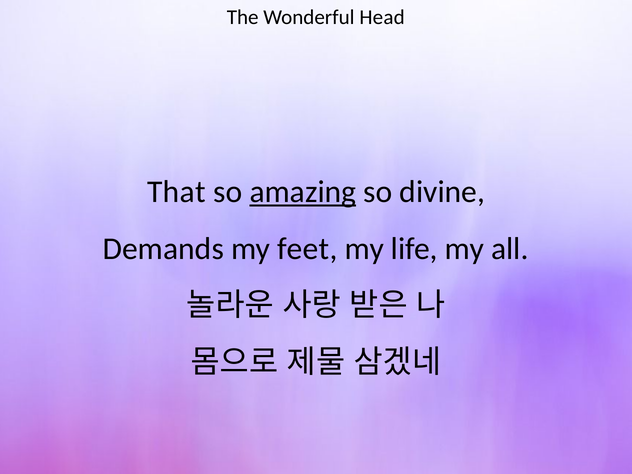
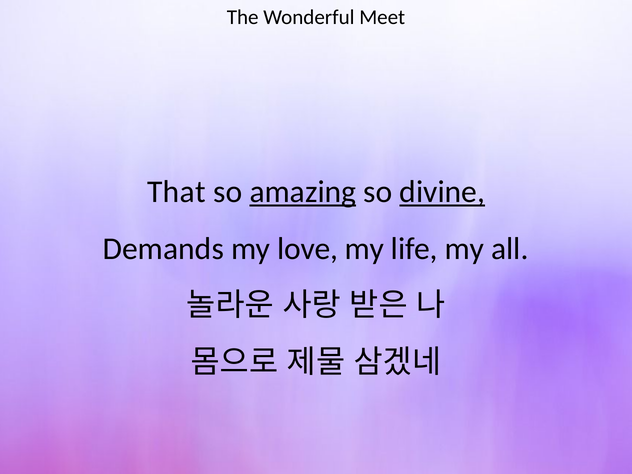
Head: Head -> Meet
divine underline: none -> present
feet: feet -> love
